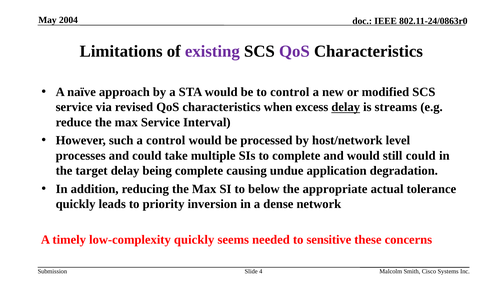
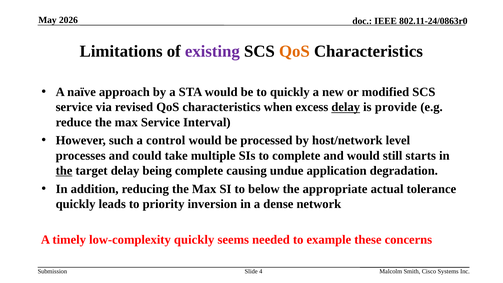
2004: 2004 -> 2026
QoS at (294, 51) colour: purple -> orange
to control: control -> quickly
streams: streams -> provide
still could: could -> starts
the at (64, 171) underline: none -> present
sensitive: sensitive -> example
